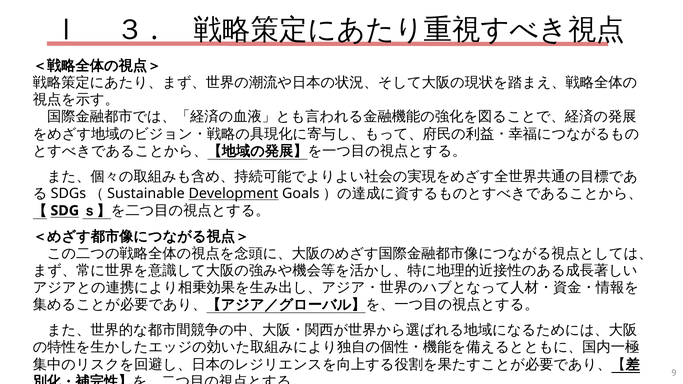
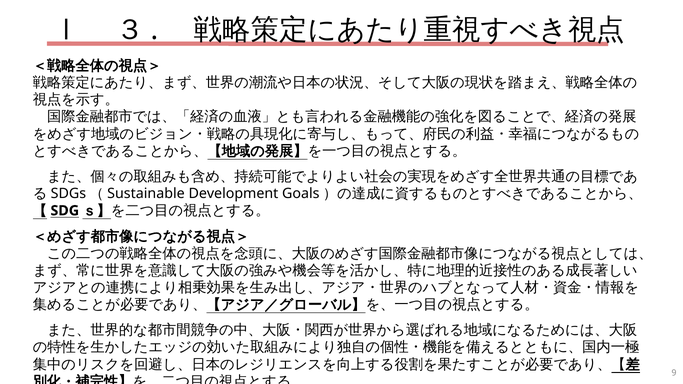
Development underline: present -> none
